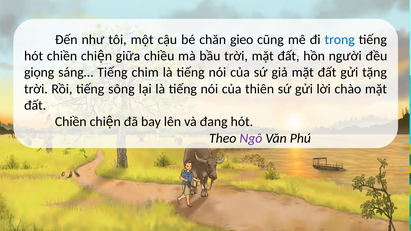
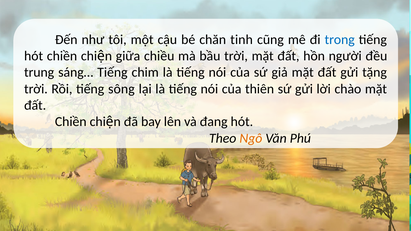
gieo: gieo -> tinh
giọng: giọng -> trung
Ngô colour: purple -> orange
